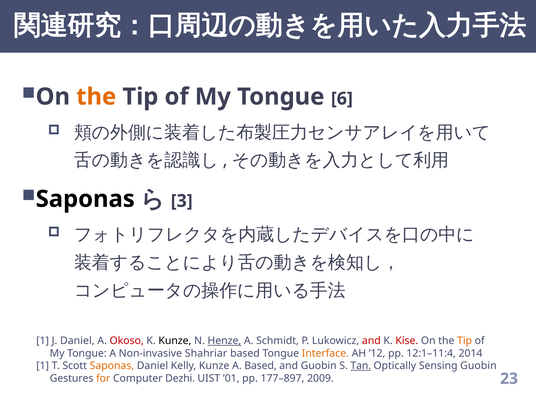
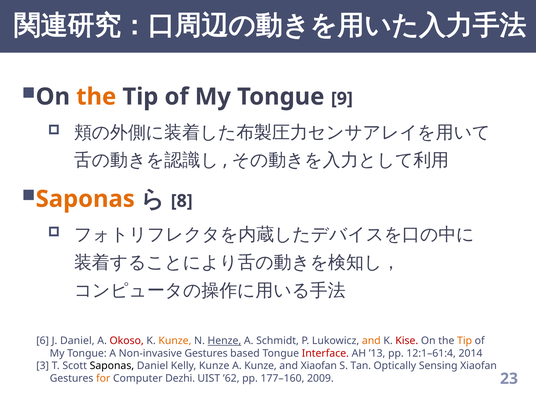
6: 6 -> 9
Saponas at (85, 199) colour: black -> orange
3: 3 -> 8
1 at (43, 341): 1 -> 6
Kunze at (175, 341) colour: black -> orange
and at (371, 341) colour: red -> orange
Non-invasive Shahriar: Shahriar -> Gestures
Interface colour: orange -> red
’12: ’12 -> ’13
12:1–11:4: 12:1–11:4 -> 12:1–61:4
1 at (43, 366): 1 -> 3
Saponas at (112, 366) colour: orange -> black
A Based: Based -> Kunze
and Guobin: Guobin -> Xiaofan
Tan underline: present -> none
Sensing Guobin: Guobin -> Xiaofan
’01: ’01 -> ’62
177–897: 177–897 -> 177–160
